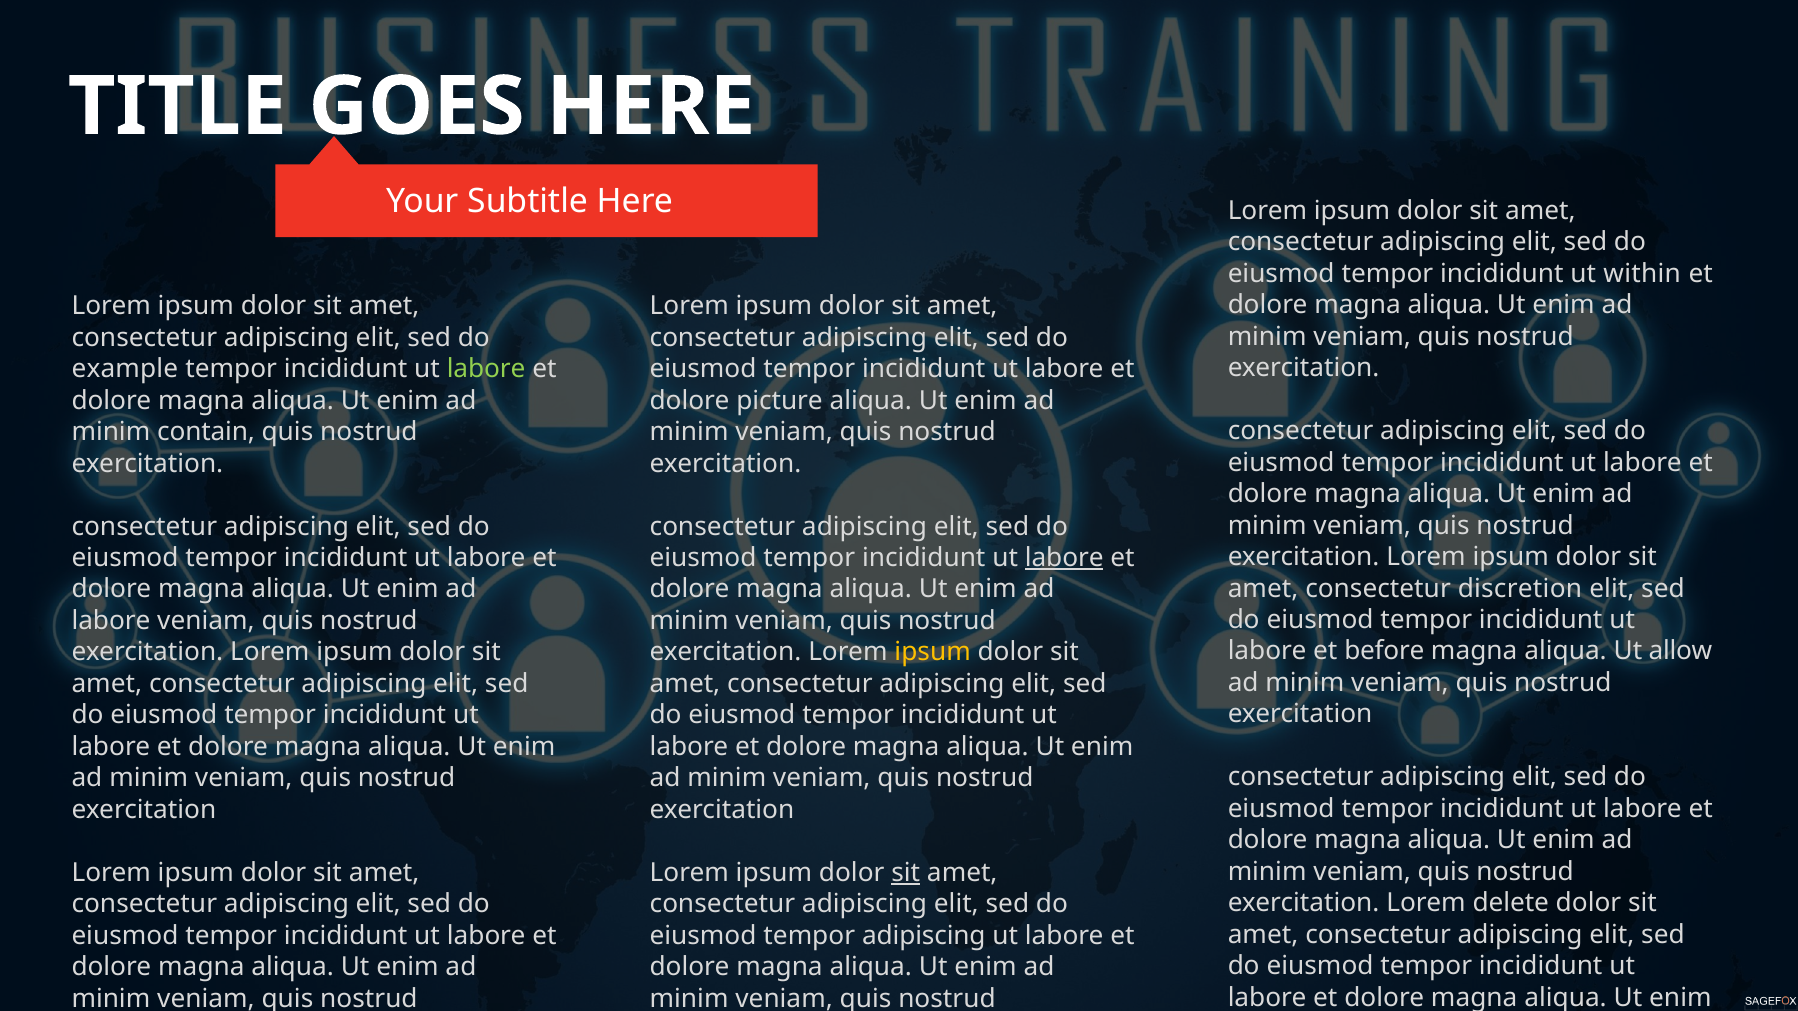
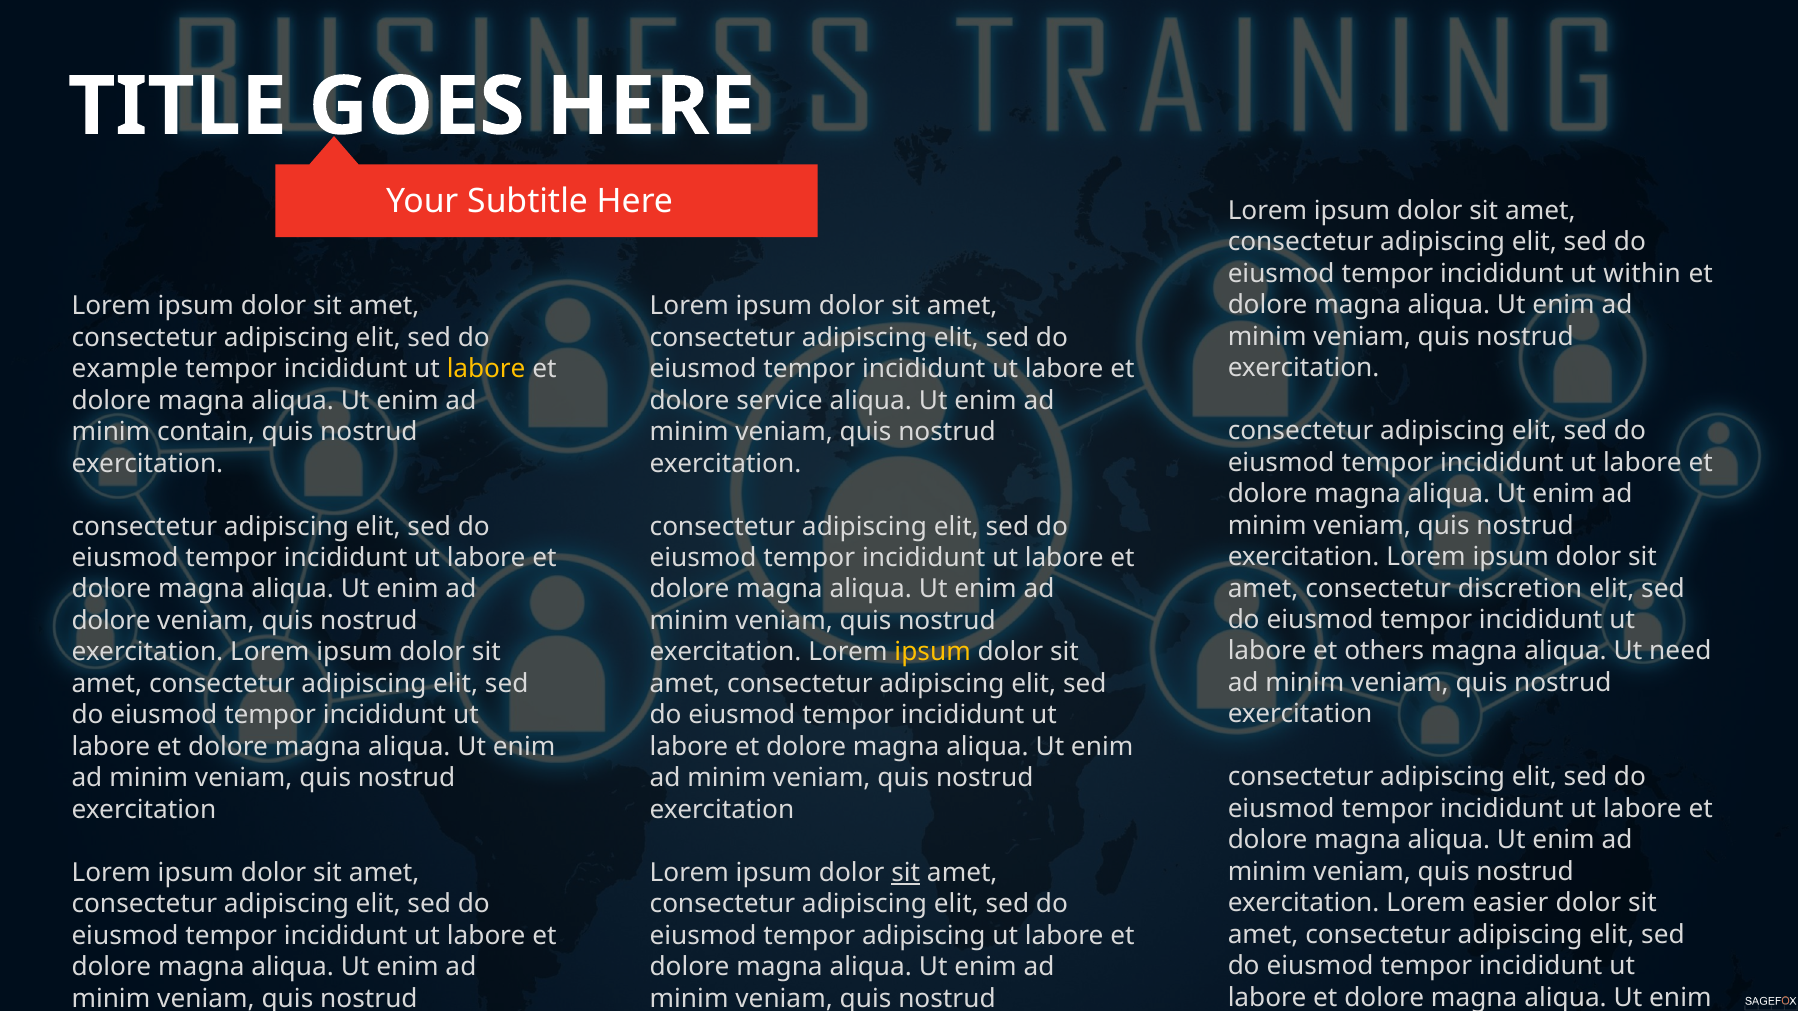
labore at (486, 369) colour: light green -> yellow
picture: picture -> service
labore at (1064, 558) underline: present -> none
labore at (111, 621): labore -> dolore
before: before -> others
allow: allow -> need
delete: delete -> easier
